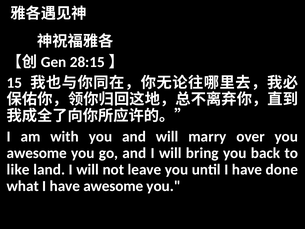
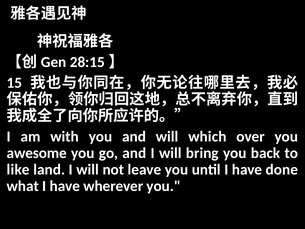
marry: marry -> which
have awesome: awesome -> wherever
